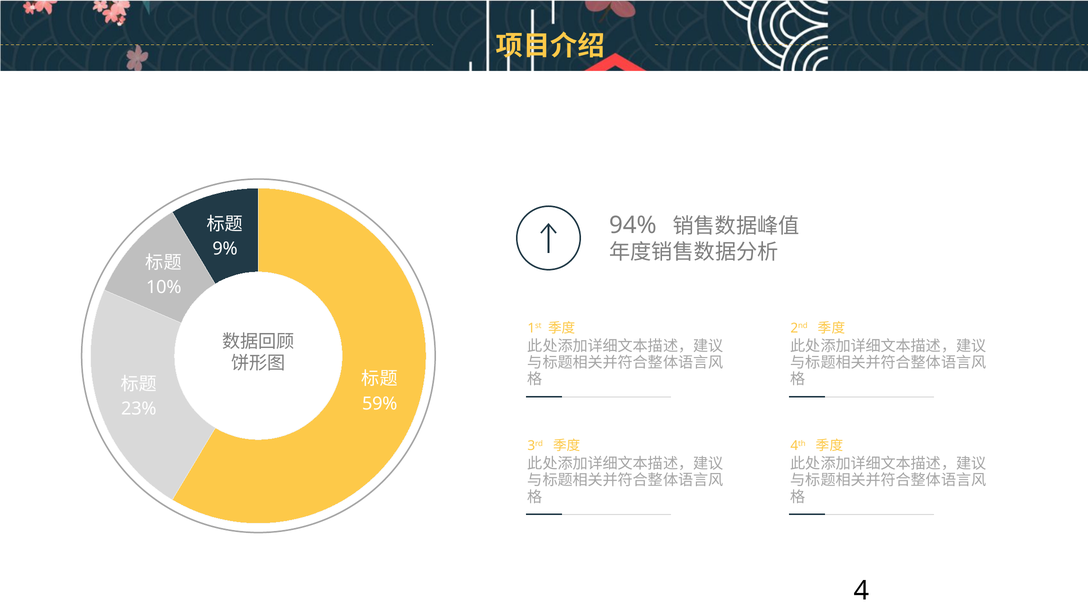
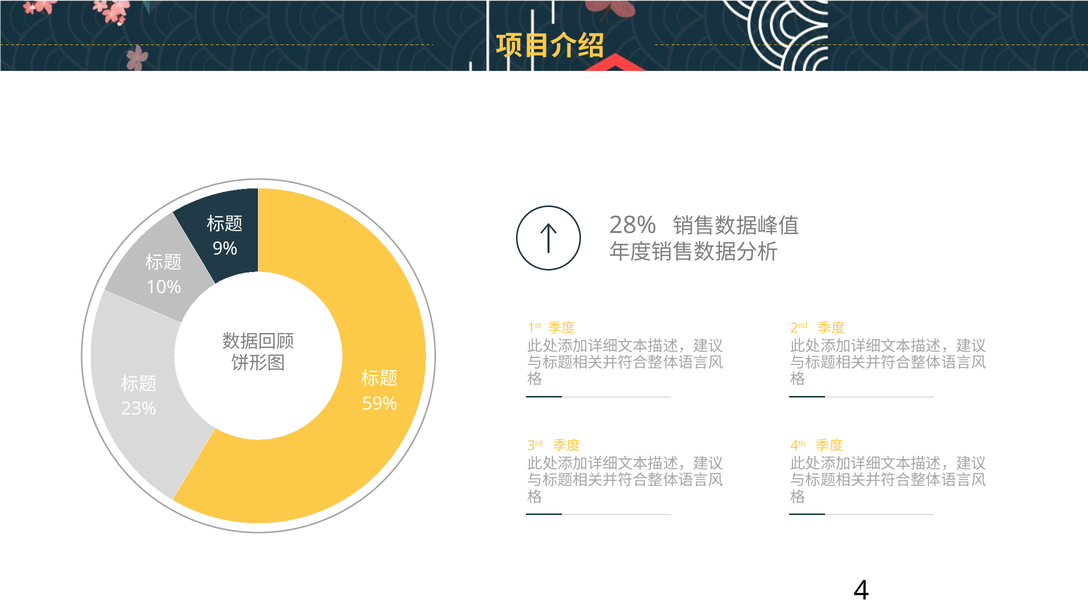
94%: 94% -> 28%
